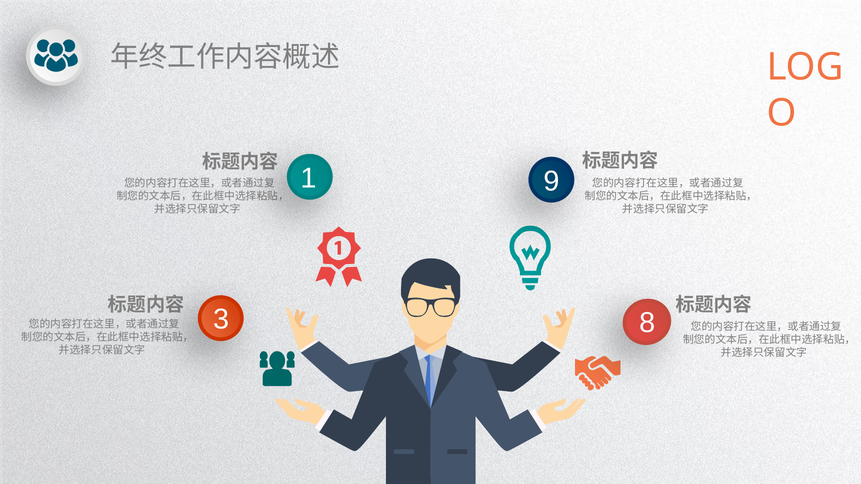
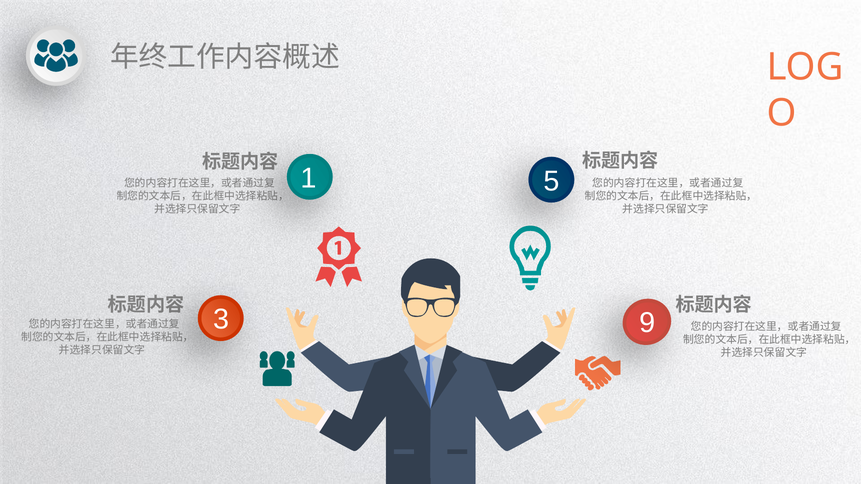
9: 9 -> 5
8: 8 -> 9
